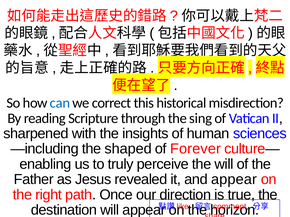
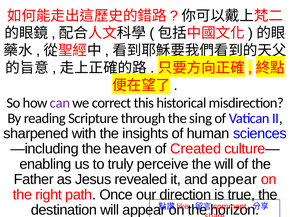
can colour: blue -> purple
shaped: shaped -> heaven
Forever: Forever -> Created
